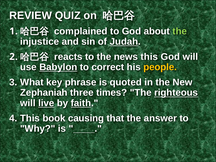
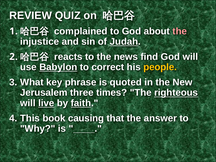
the at (180, 31) colour: light green -> pink
news this: this -> find
Zephaniah: Zephaniah -> Jerusalem
